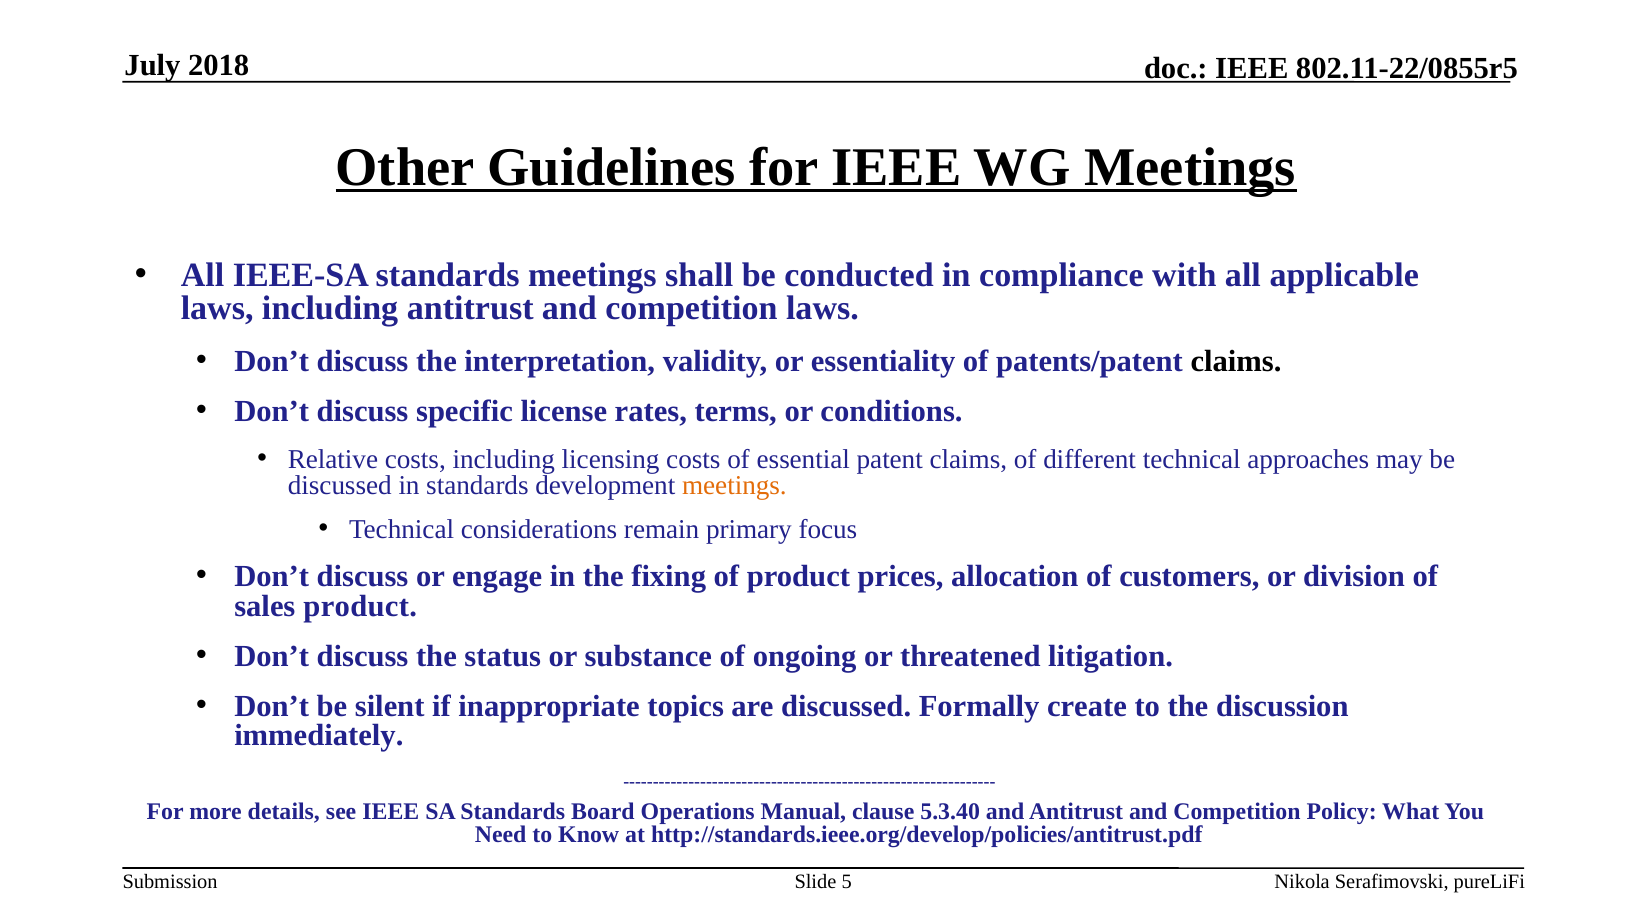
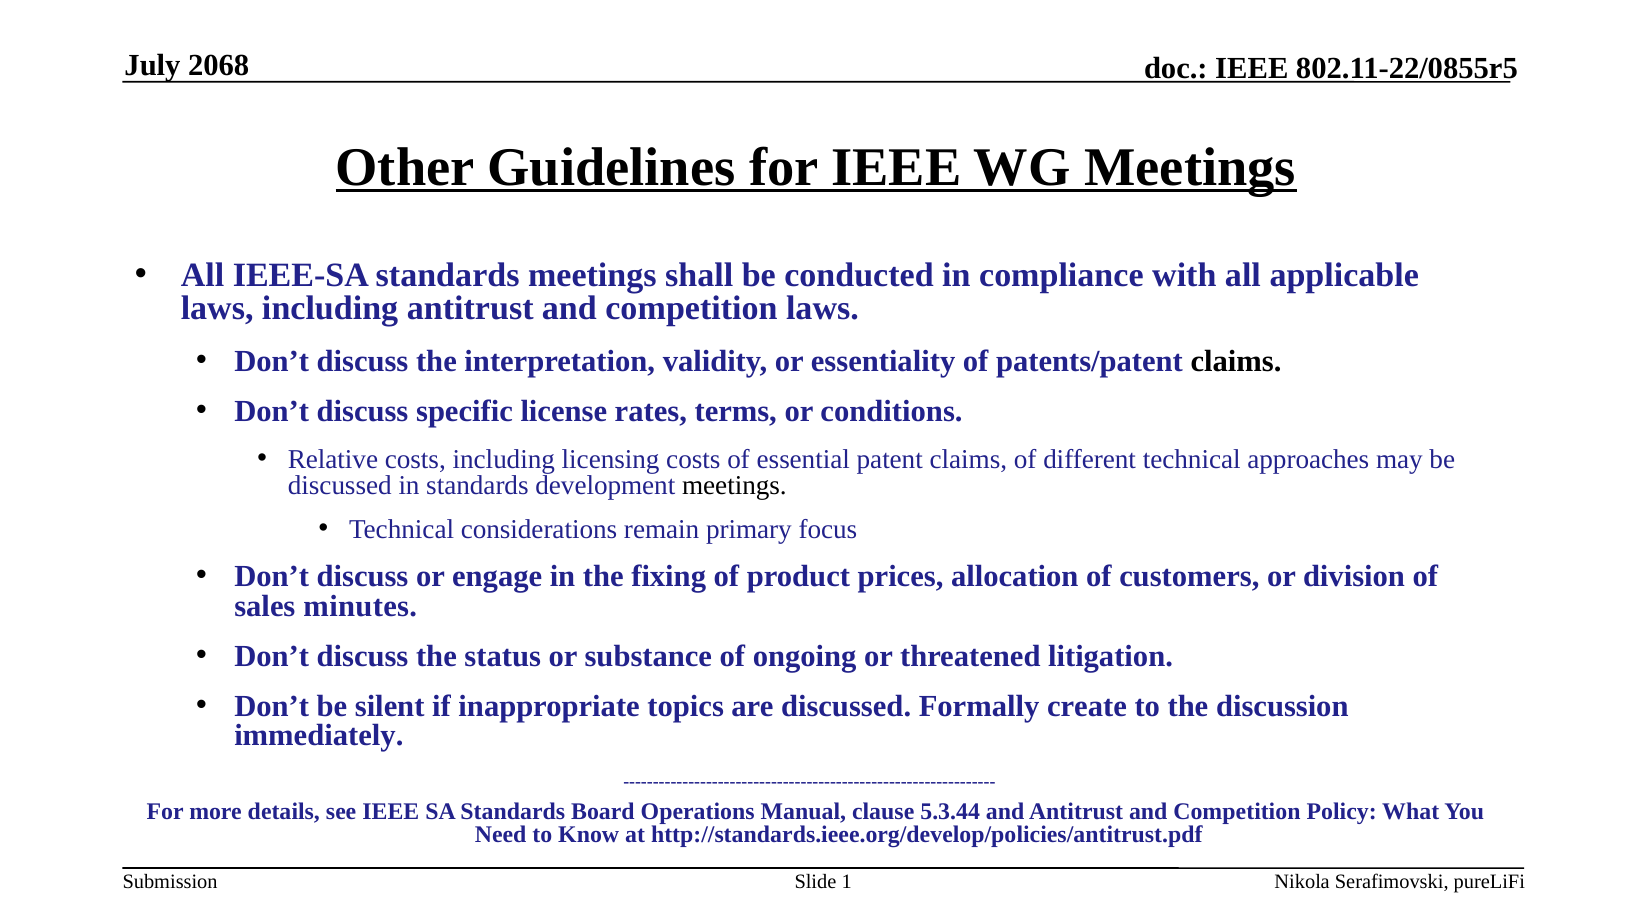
2018: 2018 -> 2068
meetings at (734, 485) colour: orange -> black
sales product: product -> minutes
5.3.40: 5.3.40 -> 5.3.44
5: 5 -> 1
